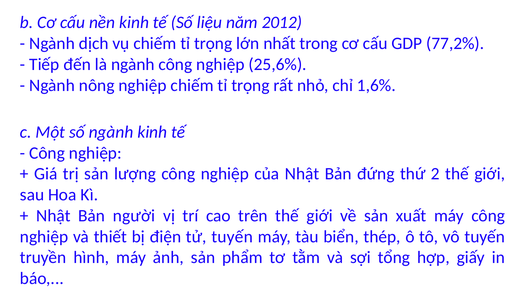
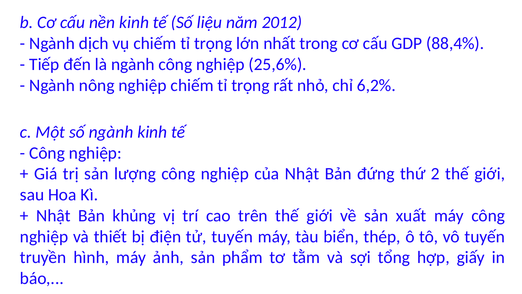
77,2%: 77,2% -> 88,4%
1,6%: 1,6% -> 6,2%
người: người -> khủng
